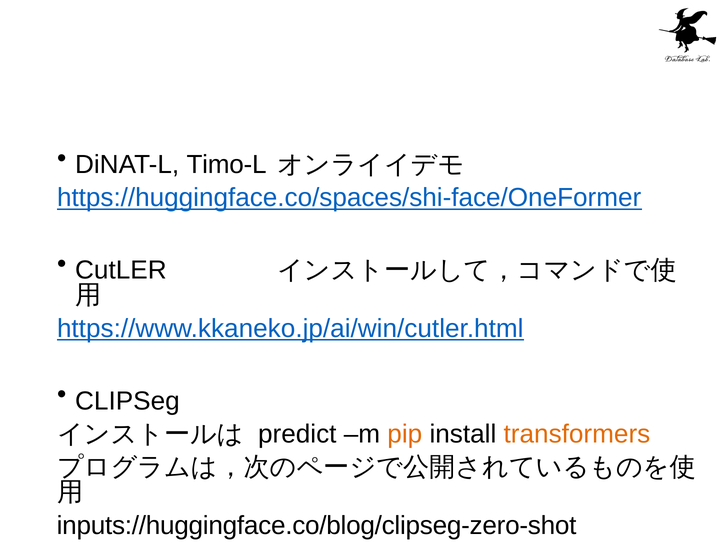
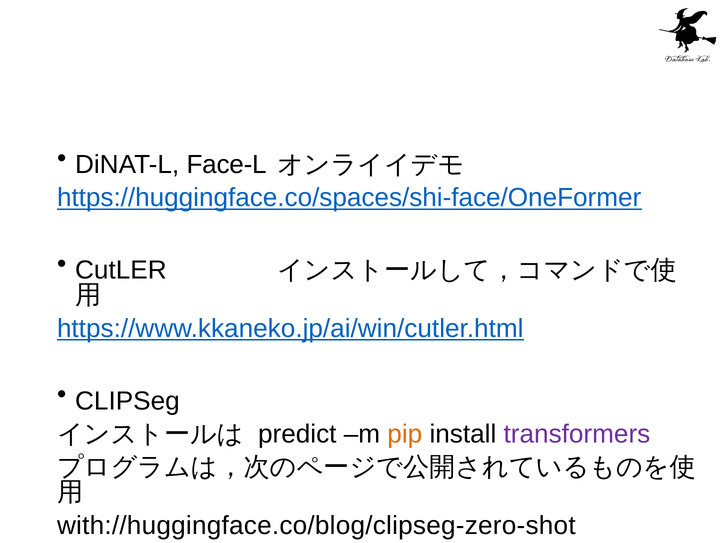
Timo-L: Timo-L -> Face-L
transformers colour: orange -> purple
inputs://huggingface.co/blog/clipseg-zero-shot: inputs://huggingface.co/blog/clipseg-zero-shot -> with://huggingface.co/blog/clipseg-zero-shot
